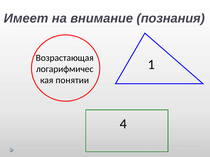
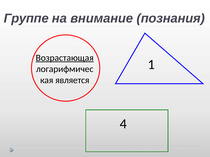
Имеет: Имеет -> Группе
Возрастающая underline: none -> present
понятии: понятии -> является
